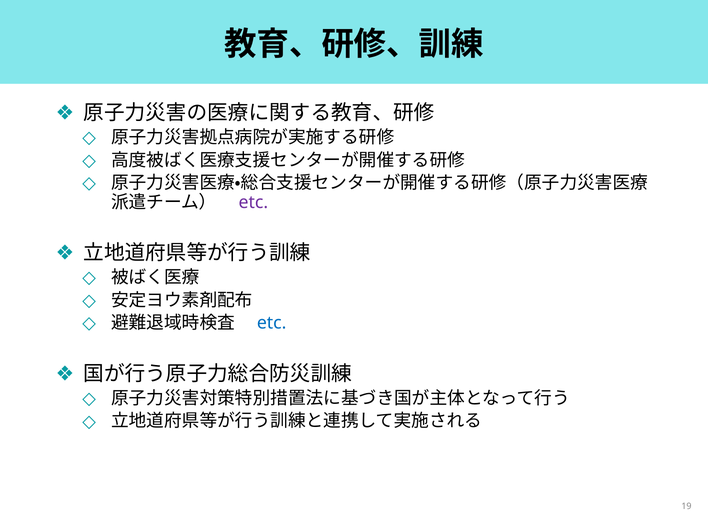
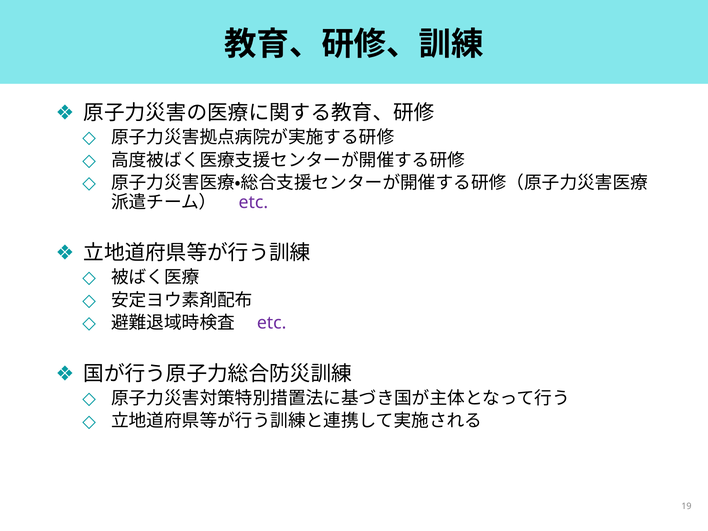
etc at (272, 323) colour: blue -> purple
